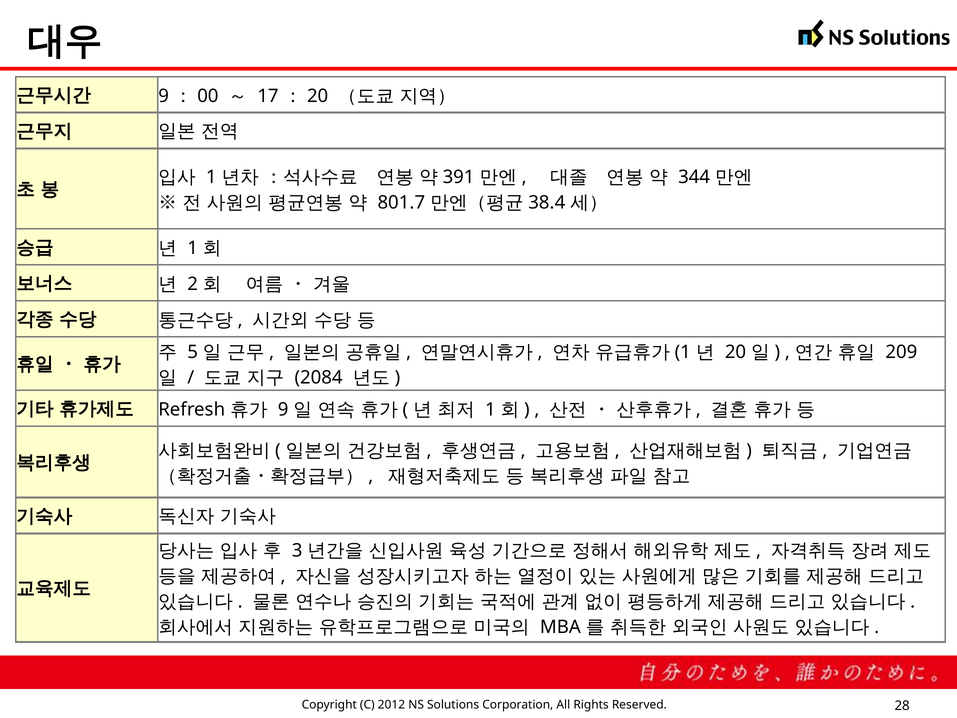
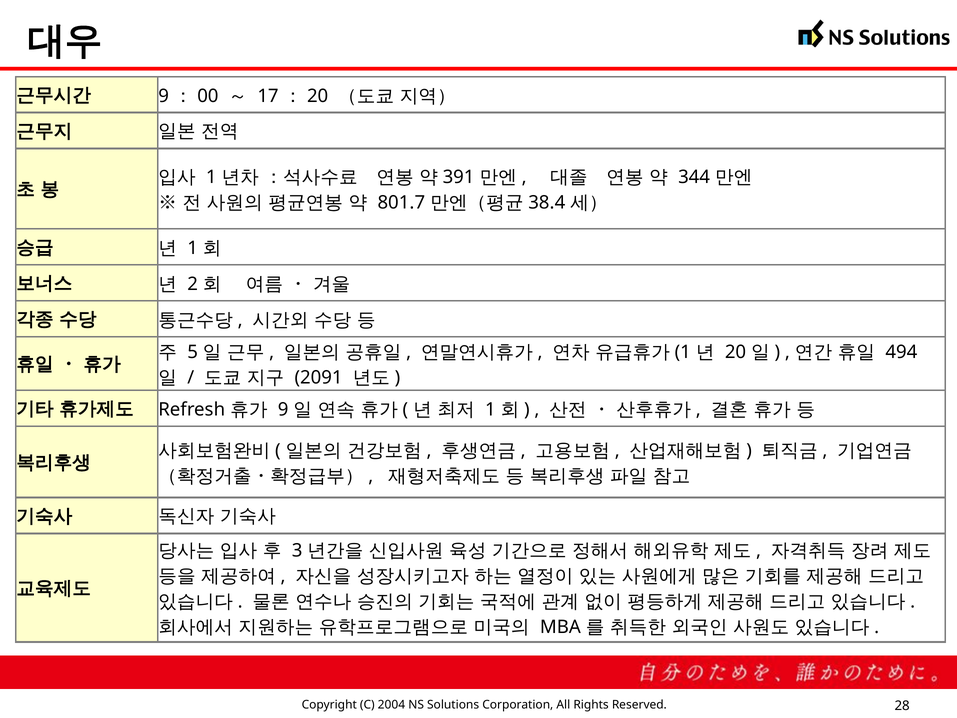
209: 209 -> 494
2084: 2084 -> 2091
2012: 2012 -> 2004
